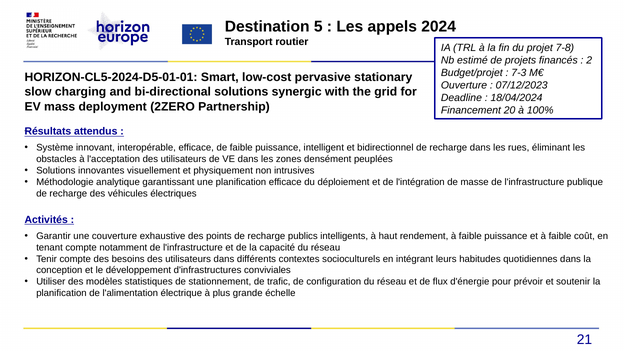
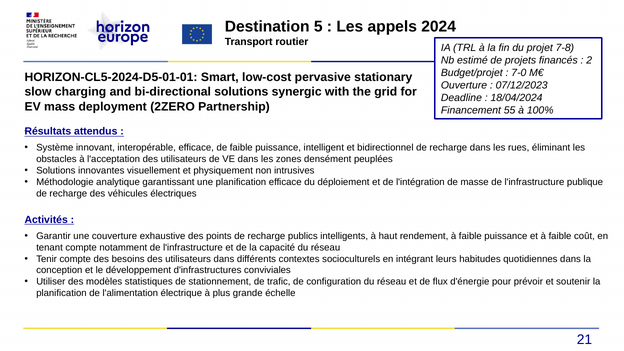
7-3: 7-3 -> 7-0
20: 20 -> 55
